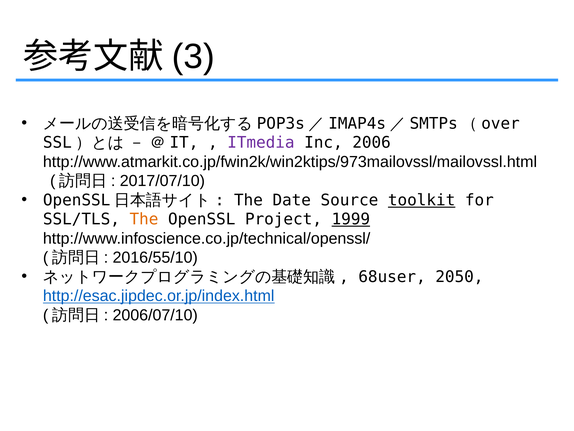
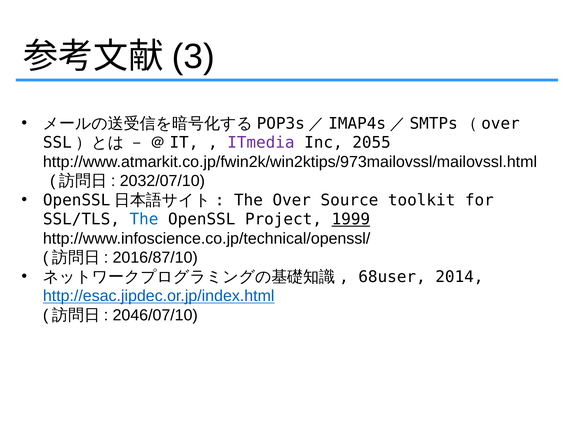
2006: 2006 -> 2055
2017/07/10: 2017/07/10 -> 2032/07/10
Date: Date -> Over
toolkit underline: present -> none
The at (144, 219) colour: orange -> blue
2016/55/10: 2016/55/10 -> 2016/87/10
2050: 2050 -> 2014
2006/07/10: 2006/07/10 -> 2046/07/10
